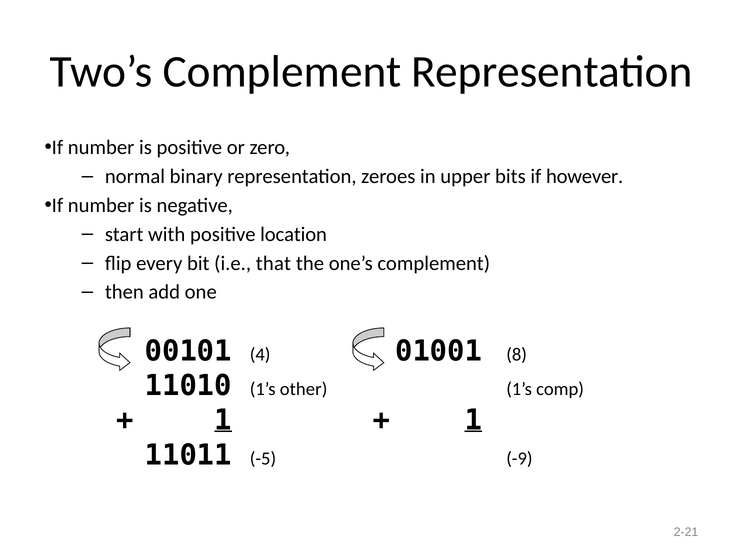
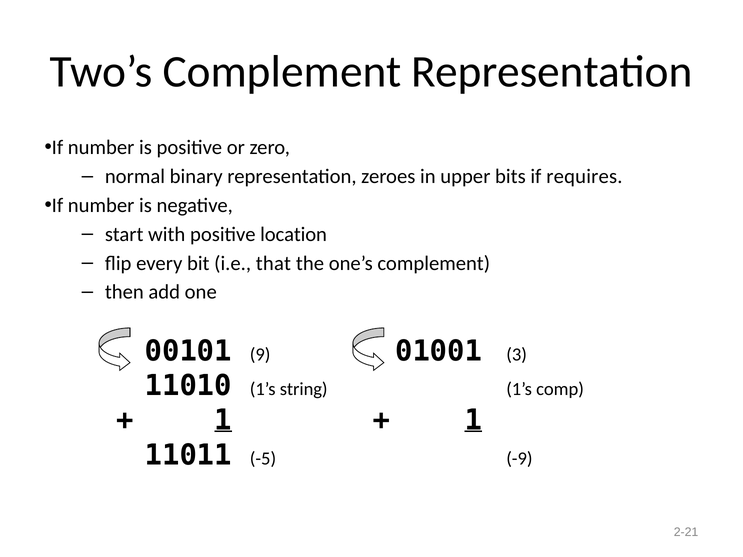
however: however -> requires
4: 4 -> 9
8: 8 -> 3
other: other -> string
